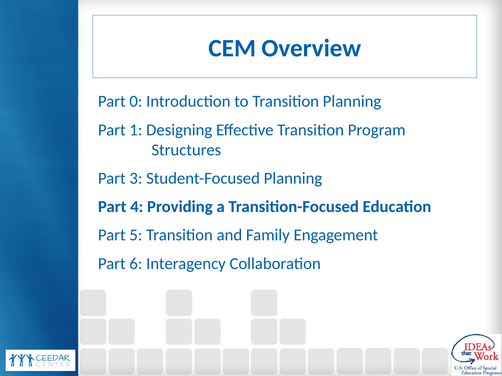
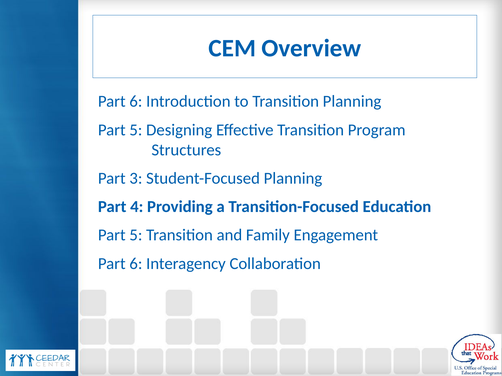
0 at (136, 102): 0 -> 6
1 at (136, 130): 1 -> 5
